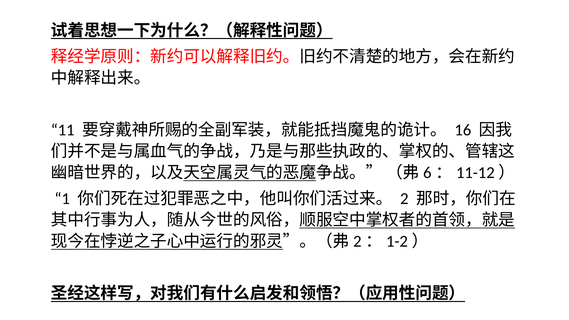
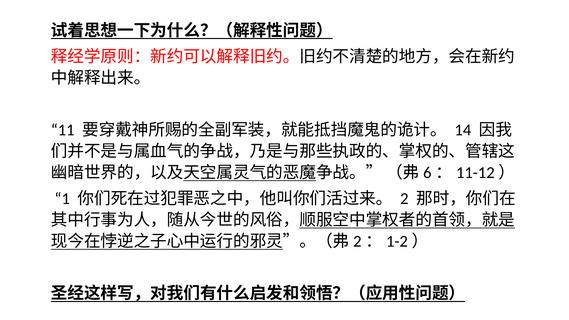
16: 16 -> 14
